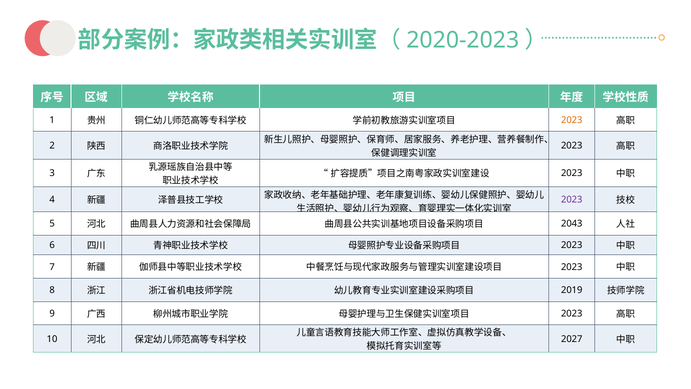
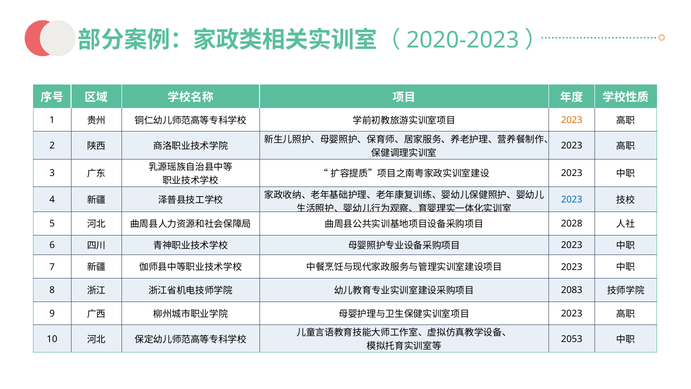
2023 at (572, 200) colour: purple -> blue
2043: 2043 -> 2028
2019: 2019 -> 2083
2027: 2027 -> 2053
